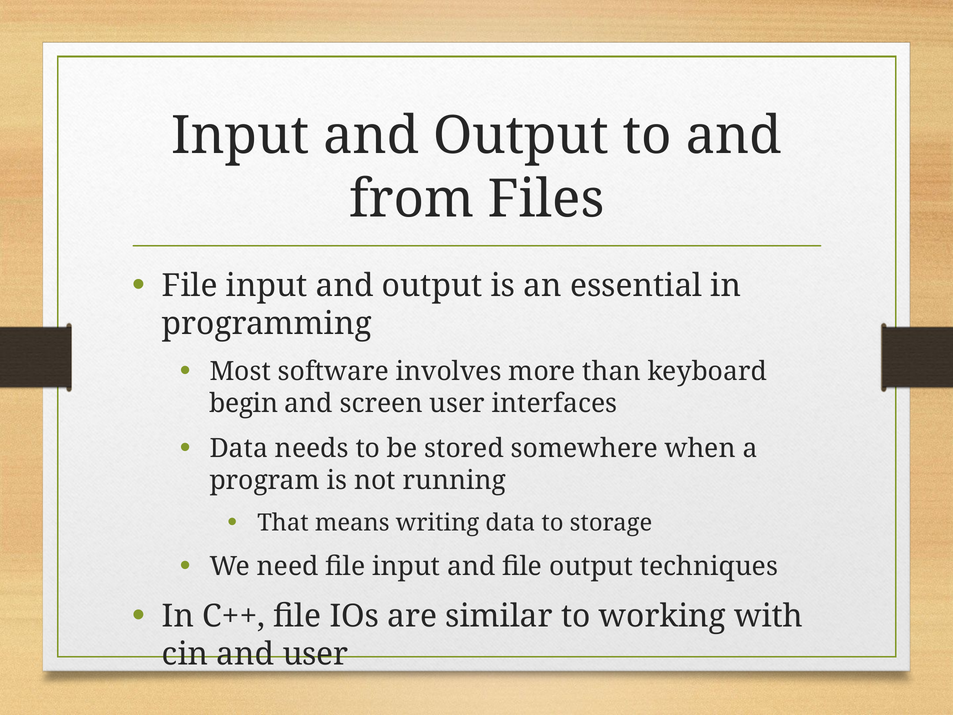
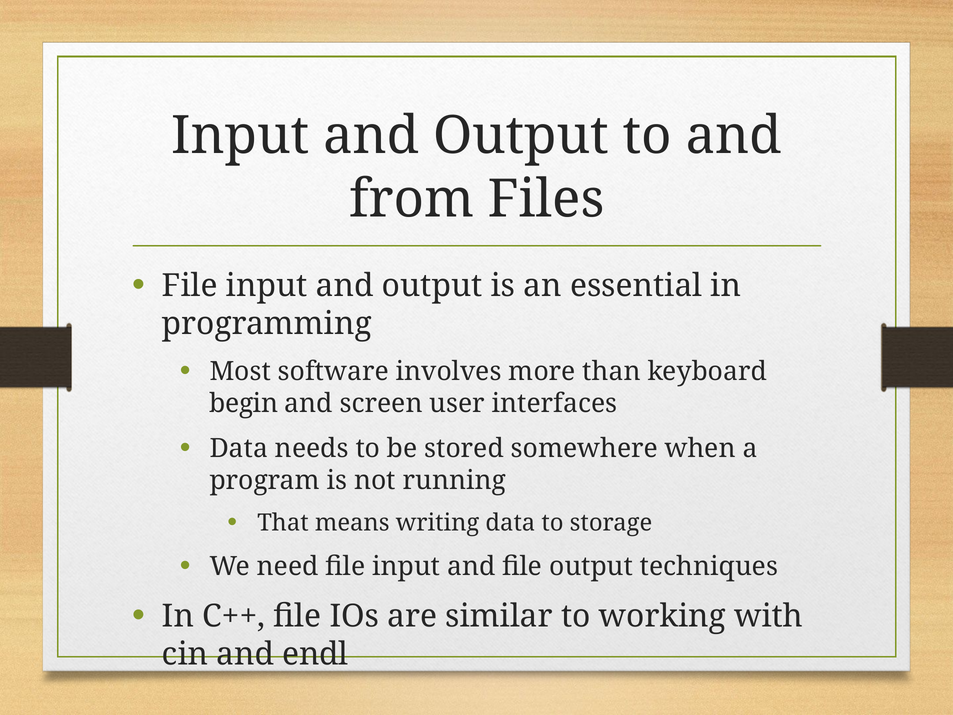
and user: user -> endl
